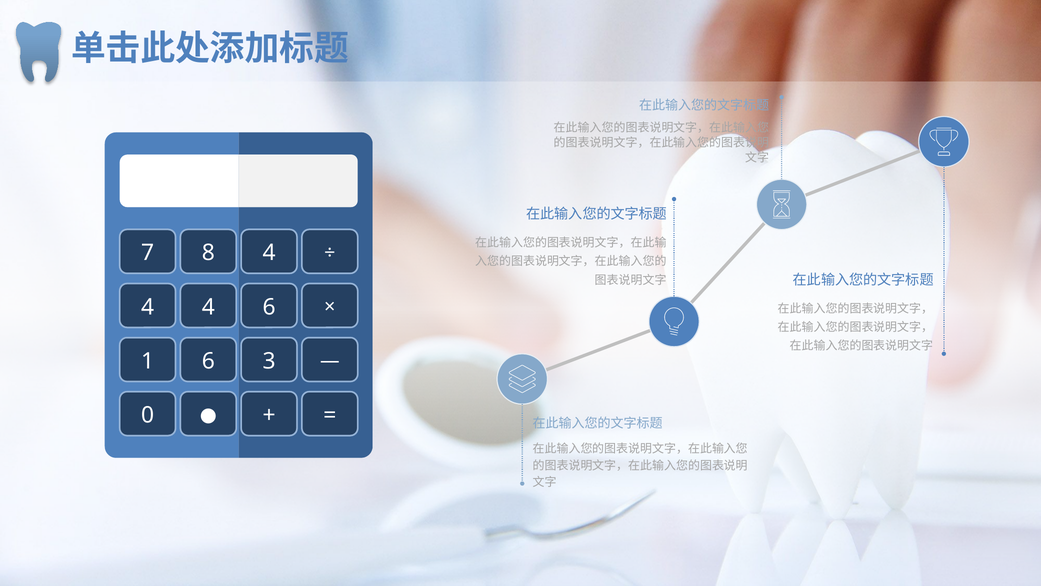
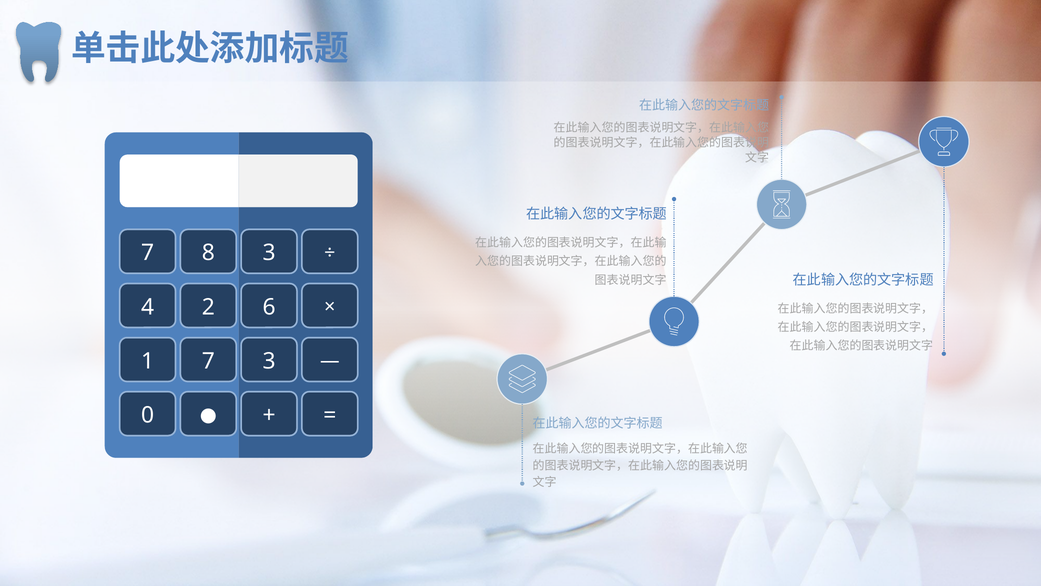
8 4: 4 -> 3
4 4: 4 -> 2
1 6: 6 -> 7
